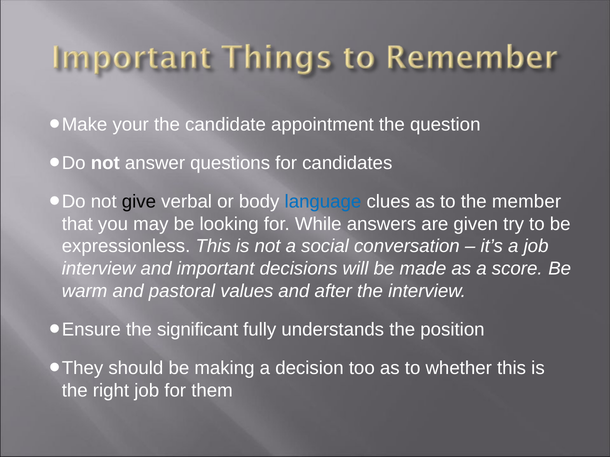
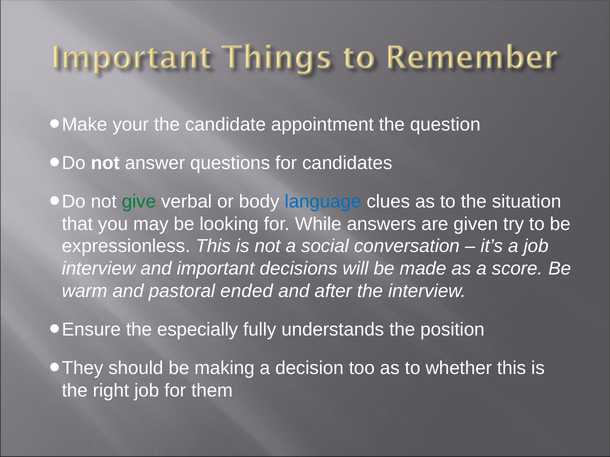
give colour: black -> green
member: member -> situation
values: values -> ended
significant: significant -> especially
